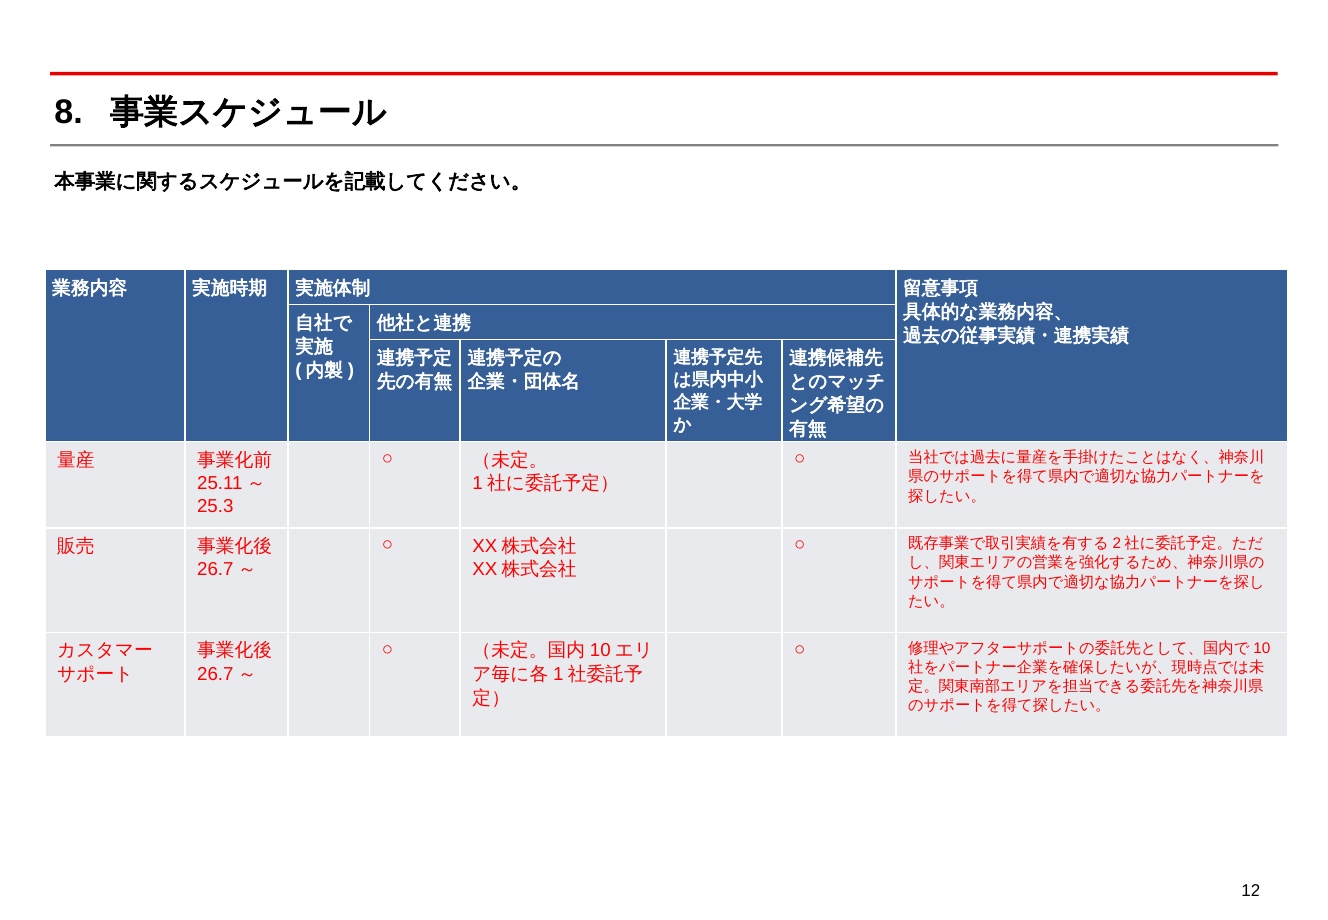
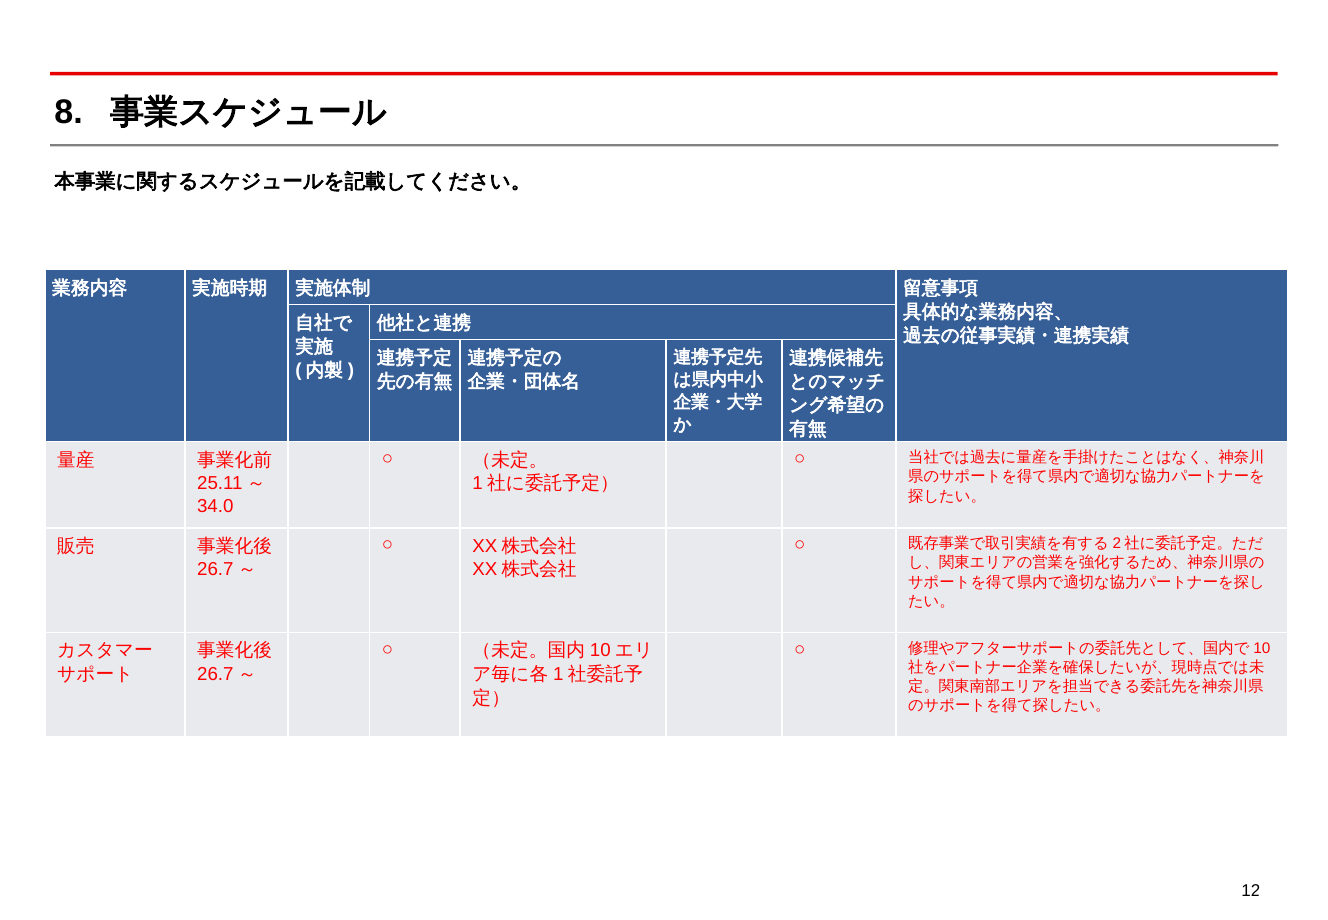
25.3: 25.3 -> 34.0
